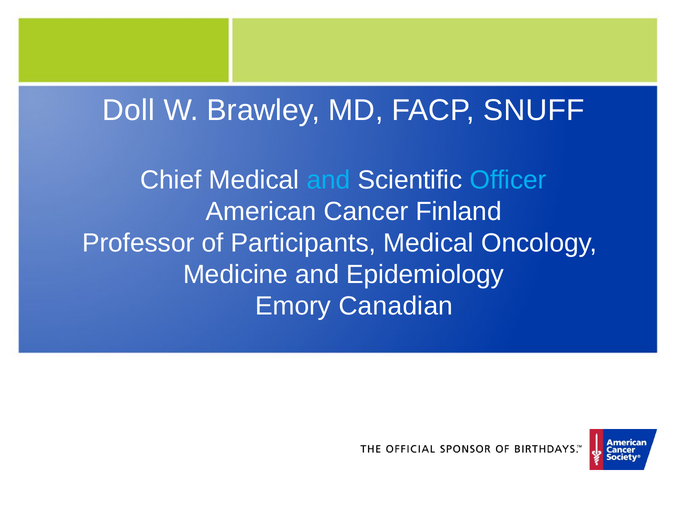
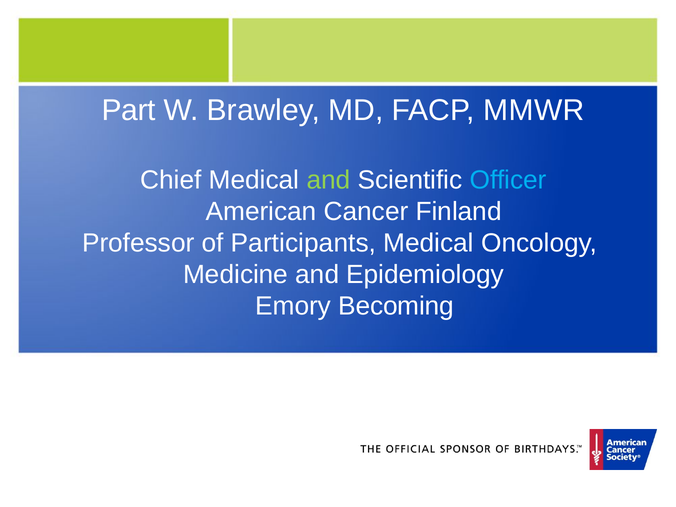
Doll: Doll -> Part
SNUFF: SNUFF -> MMWR
and at (328, 180) colour: light blue -> light green
Canadian: Canadian -> Becoming
